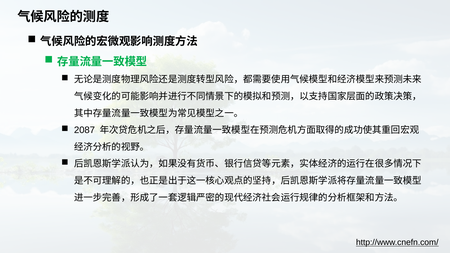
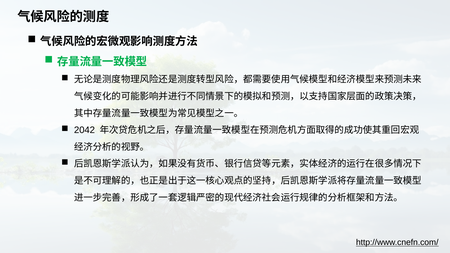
2087: 2087 -> 2042
